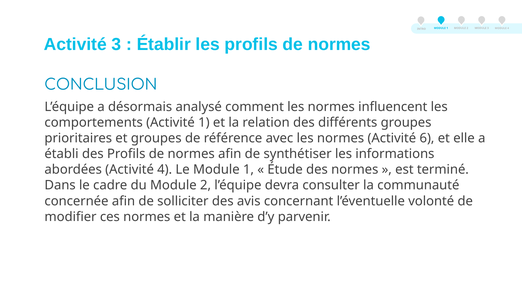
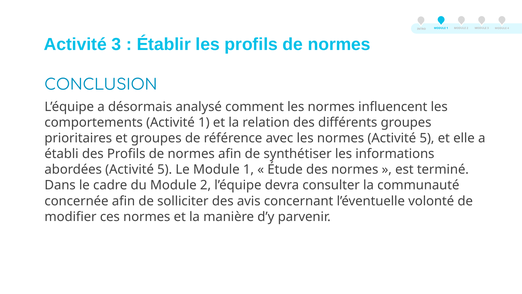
normes Activité 6: 6 -> 5
abordées Activité 4: 4 -> 5
